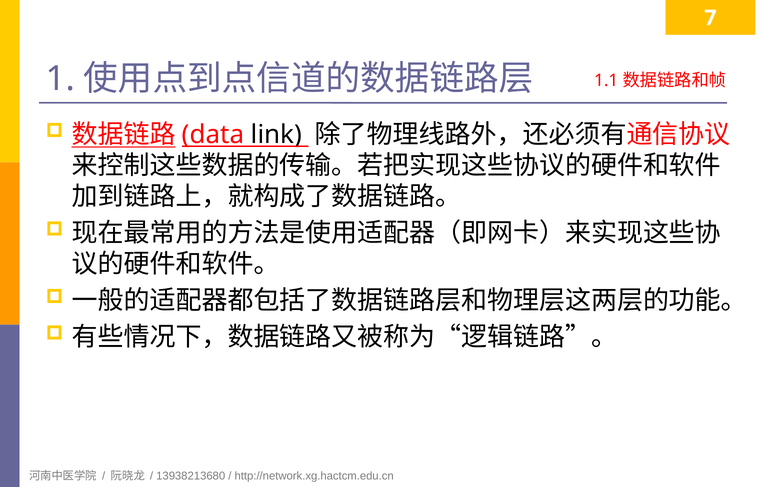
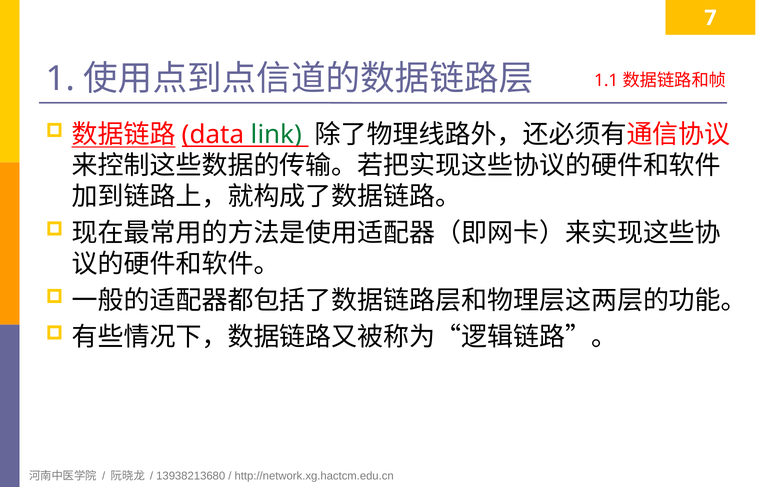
link colour: black -> green
